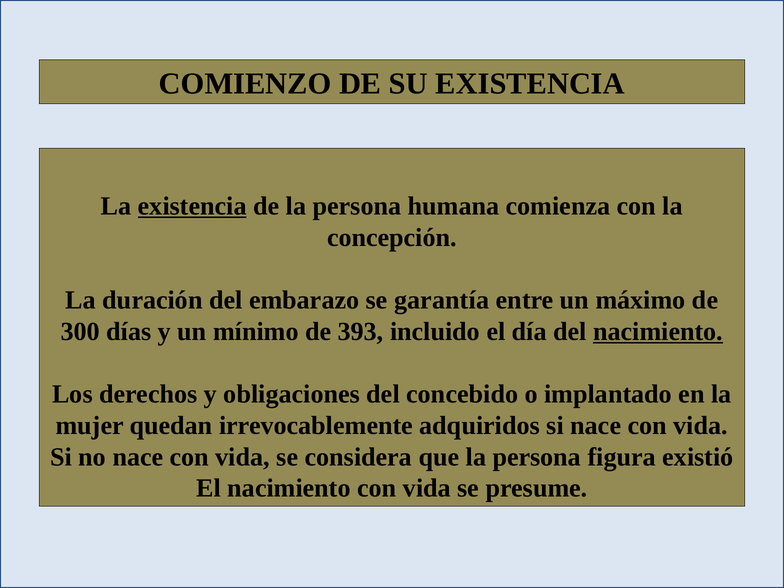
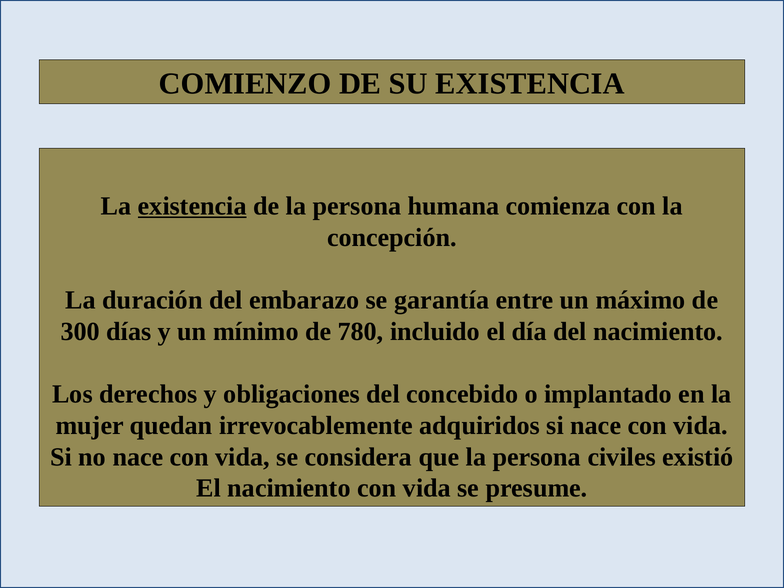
393: 393 -> 780
nacimiento at (658, 331) underline: present -> none
figura: figura -> civiles
